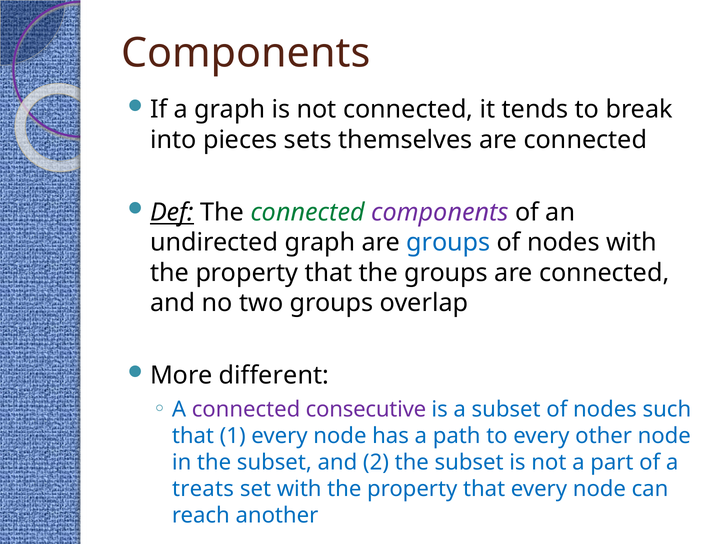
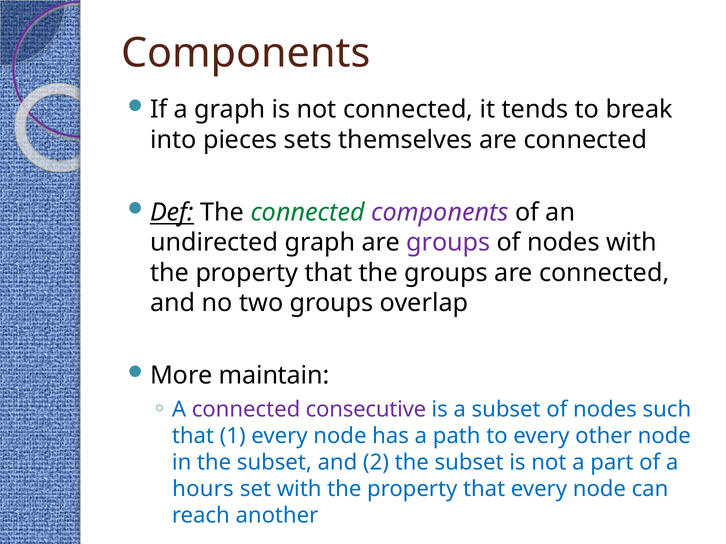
groups at (448, 243) colour: blue -> purple
different: different -> maintain
treats: treats -> hours
